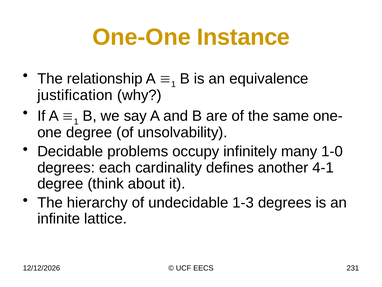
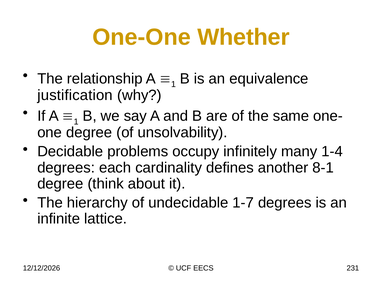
Instance: Instance -> Whether
1-0: 1-0 -> 1-4
4-1: 4-1 -> 8-1
1-3: 1-3 -> 1-7
